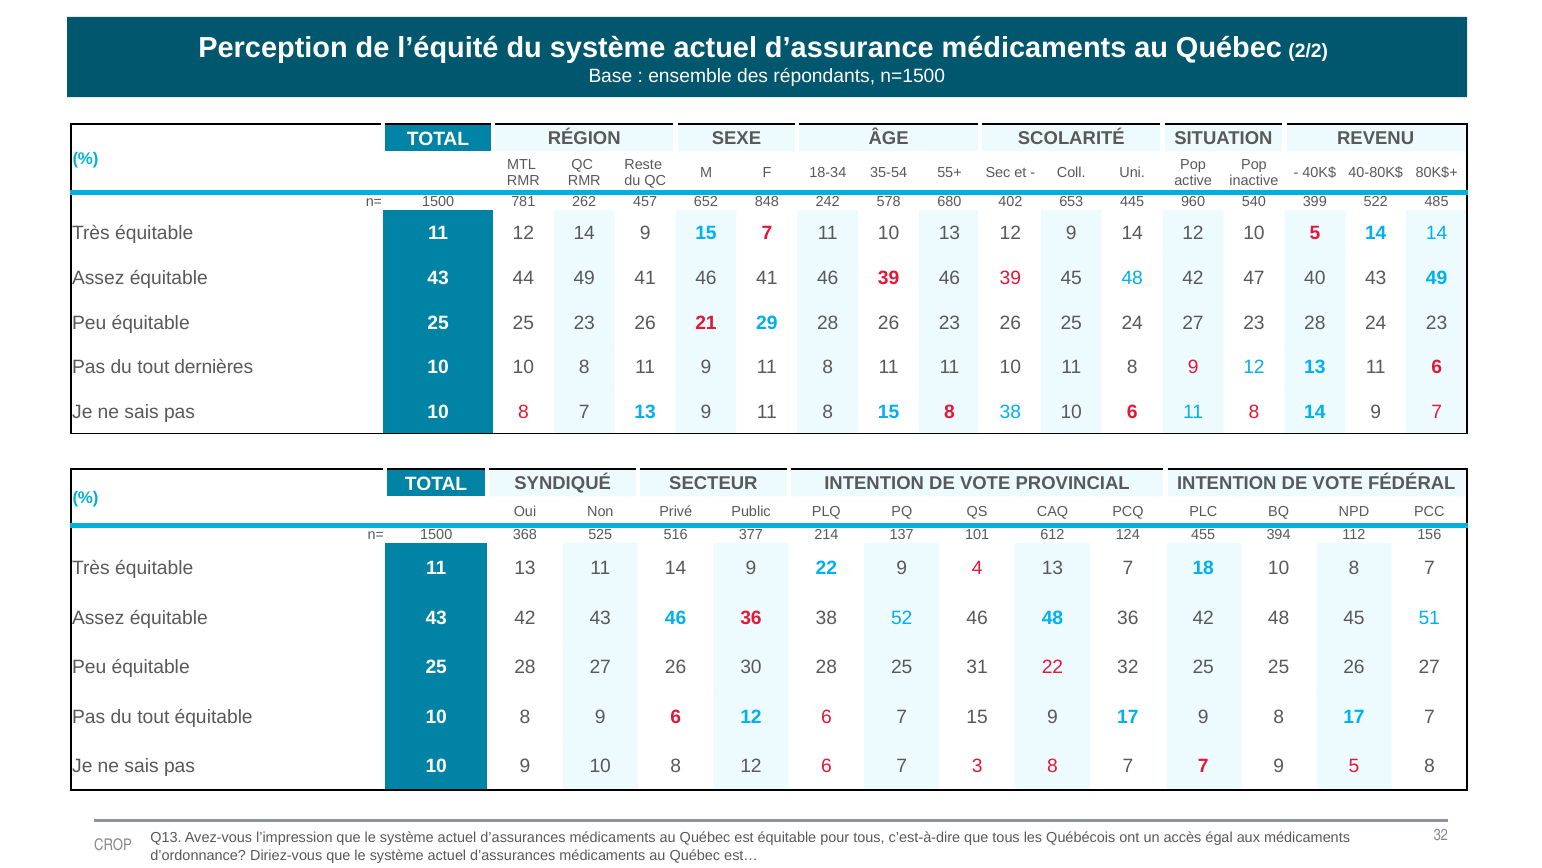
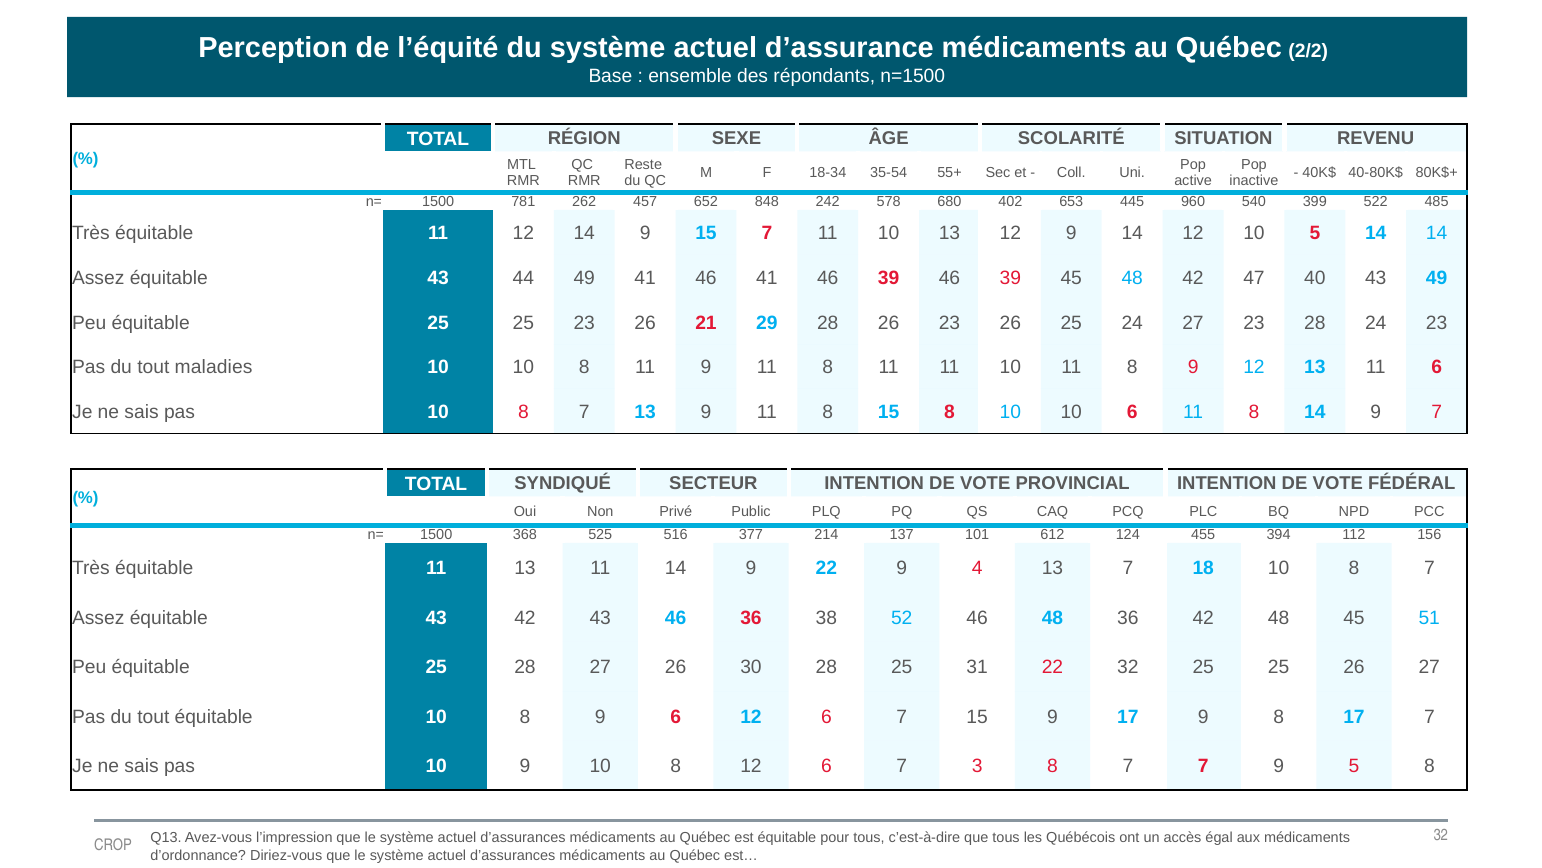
dernières: dernières -> maladies
8 38: 38 -> 10
